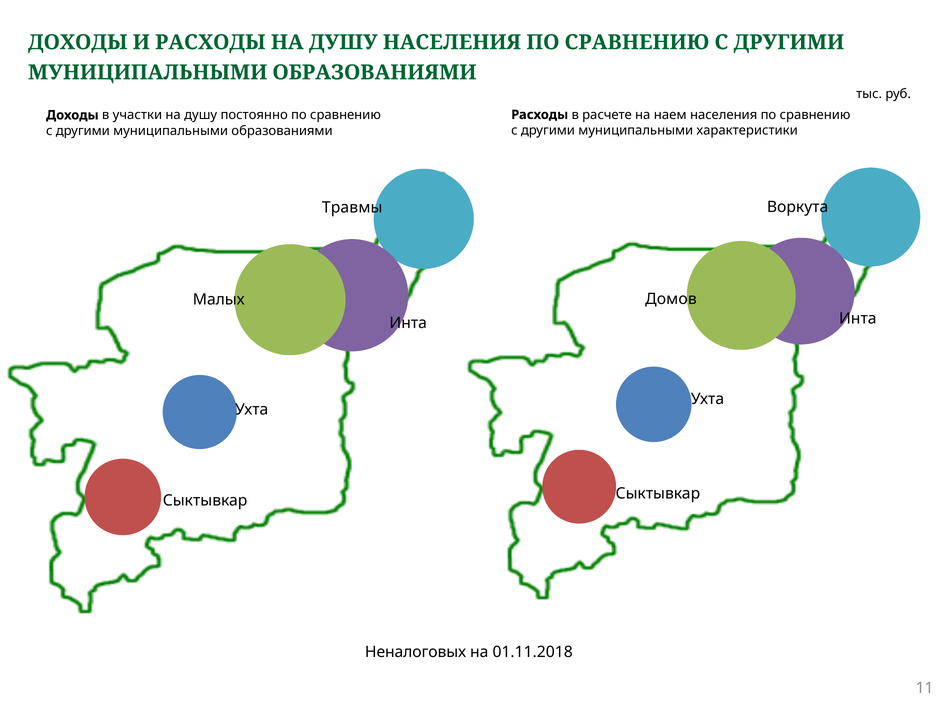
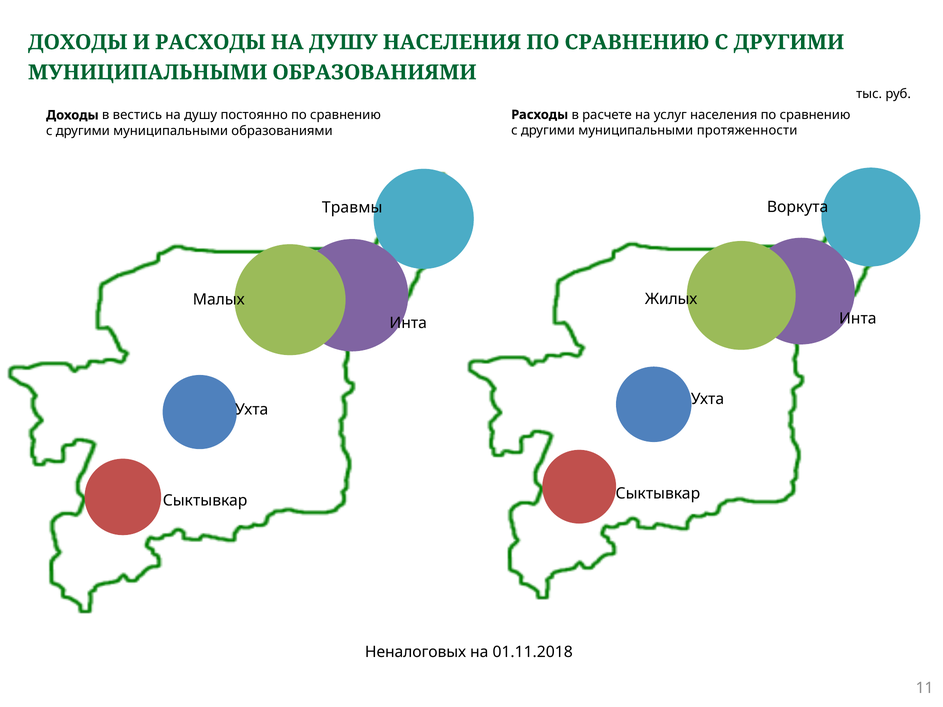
наем: наем -> услуг
участки: участки -> вестись
характеристики: характеристики -> протяженности
Домов: Домов -> Жилых
